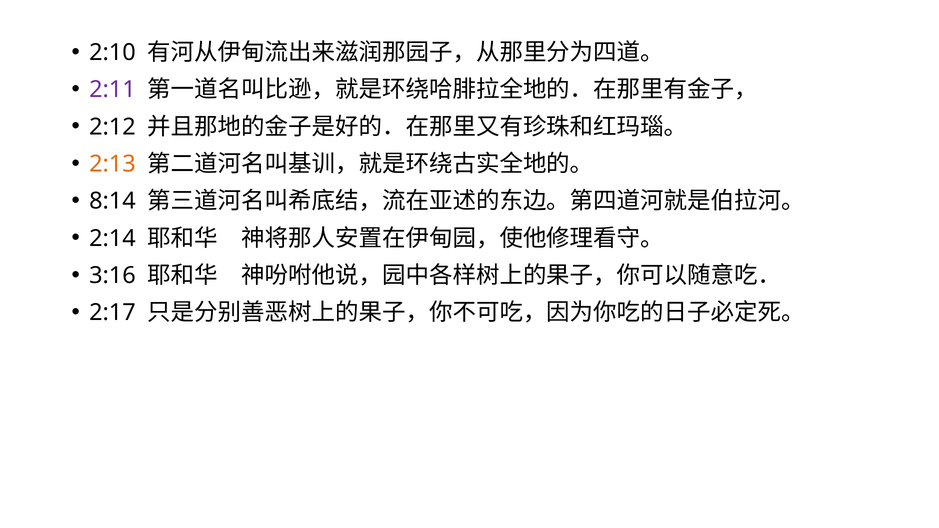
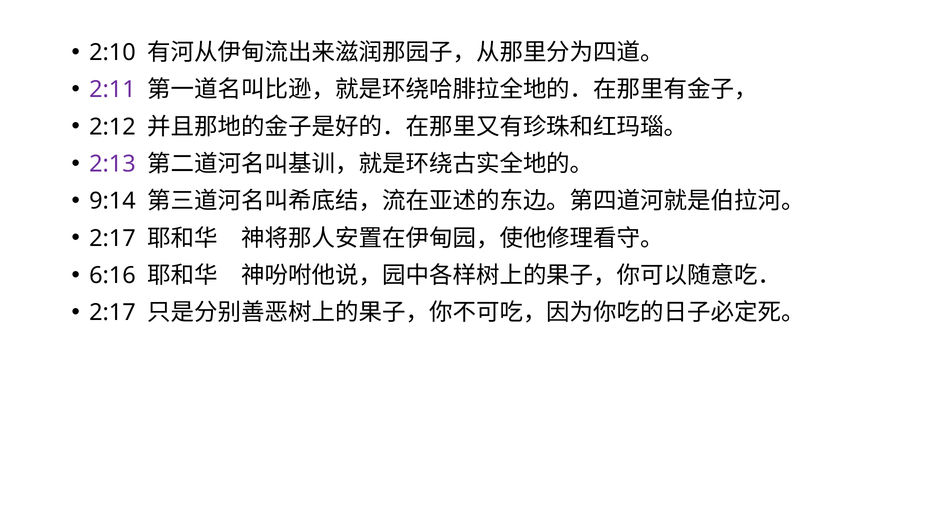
2:13 colour: orange -> purple
8:14: 8:14 -> 9:14
2:14 at (112, 238): 2:14 -> 2:17
3:16: 3:16 -> 6:16
